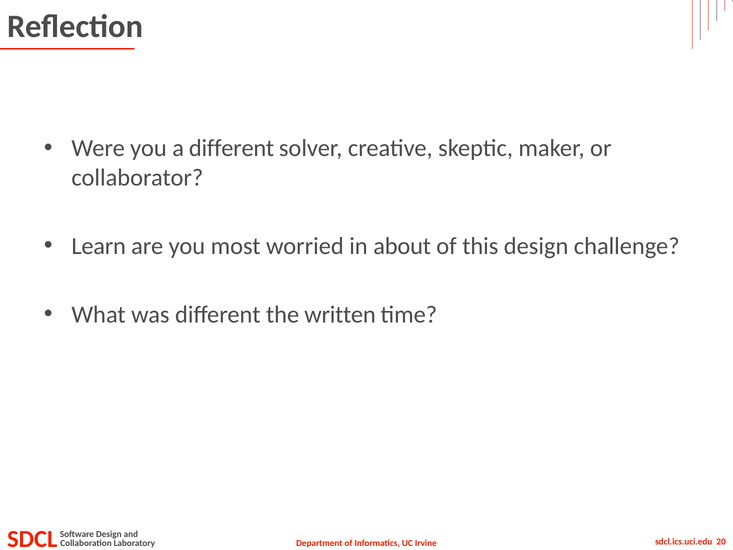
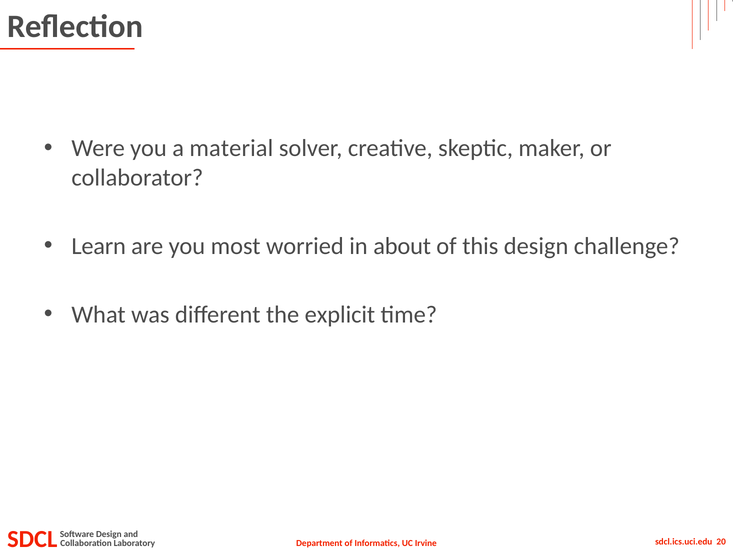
a different: different -> material
written: written -> explicit
